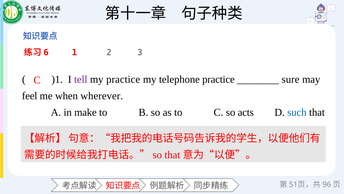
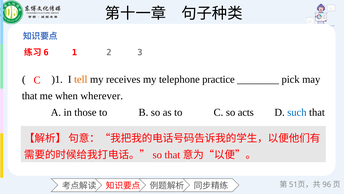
tell colour: purple -> orange
my practice: practice -> receives
sure: sure -> pick
feel at (30, 96): feel -> that
make: make -> those
